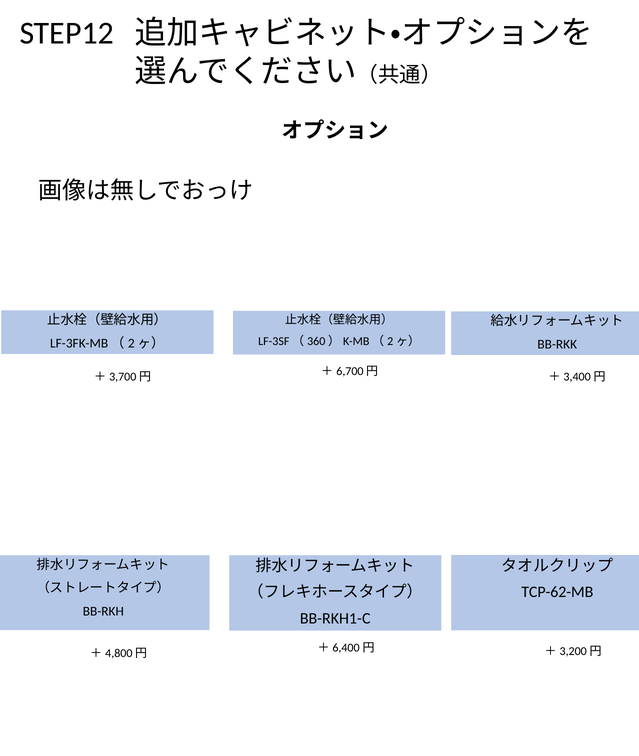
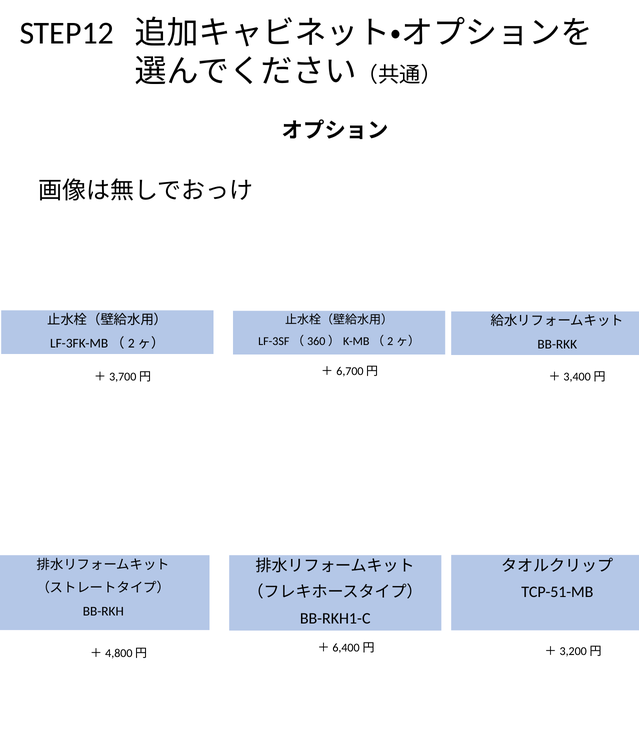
TCP-62-MB: TCP-62-MB -> TCP-51-MB
